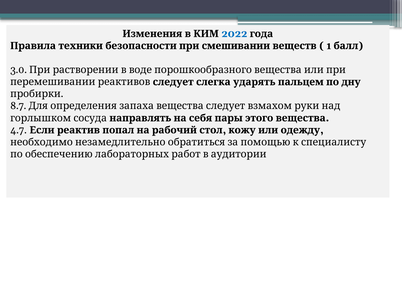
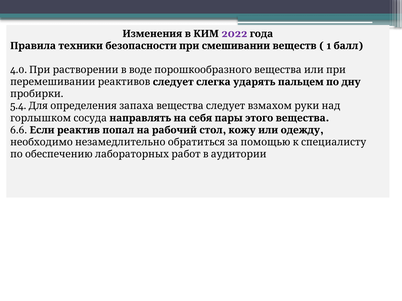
2022 colour: blue -> purple
3.0: 3.0 -> 4.0
8.7: 8.7 -> 5.4
4.7: 4.7 -> 6.6
